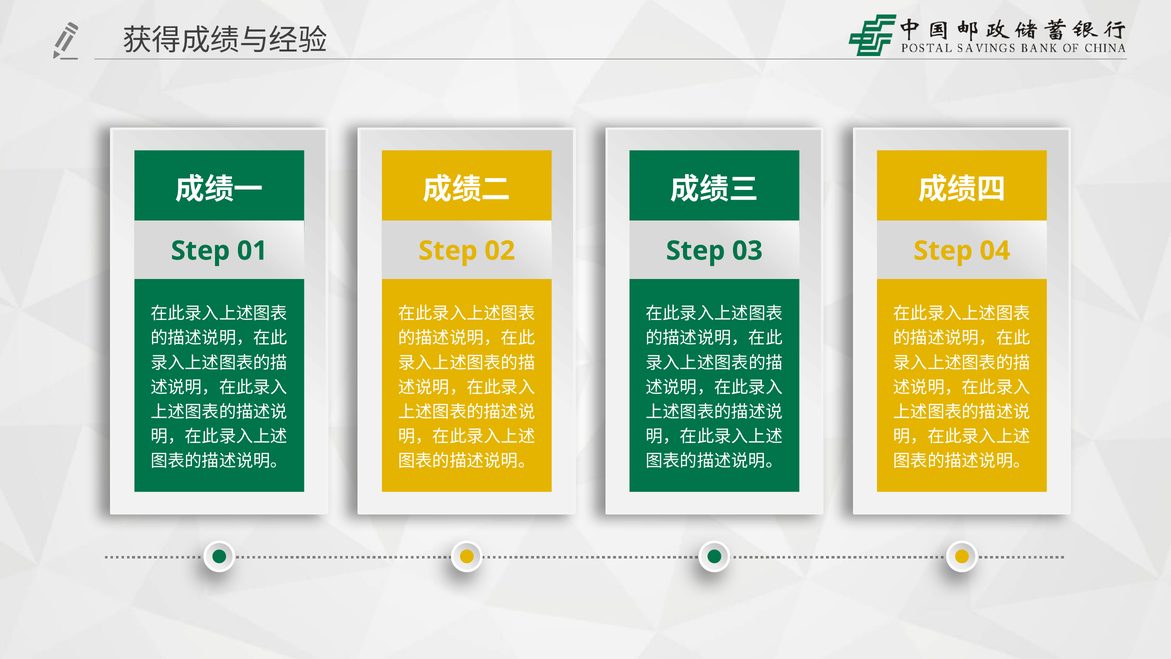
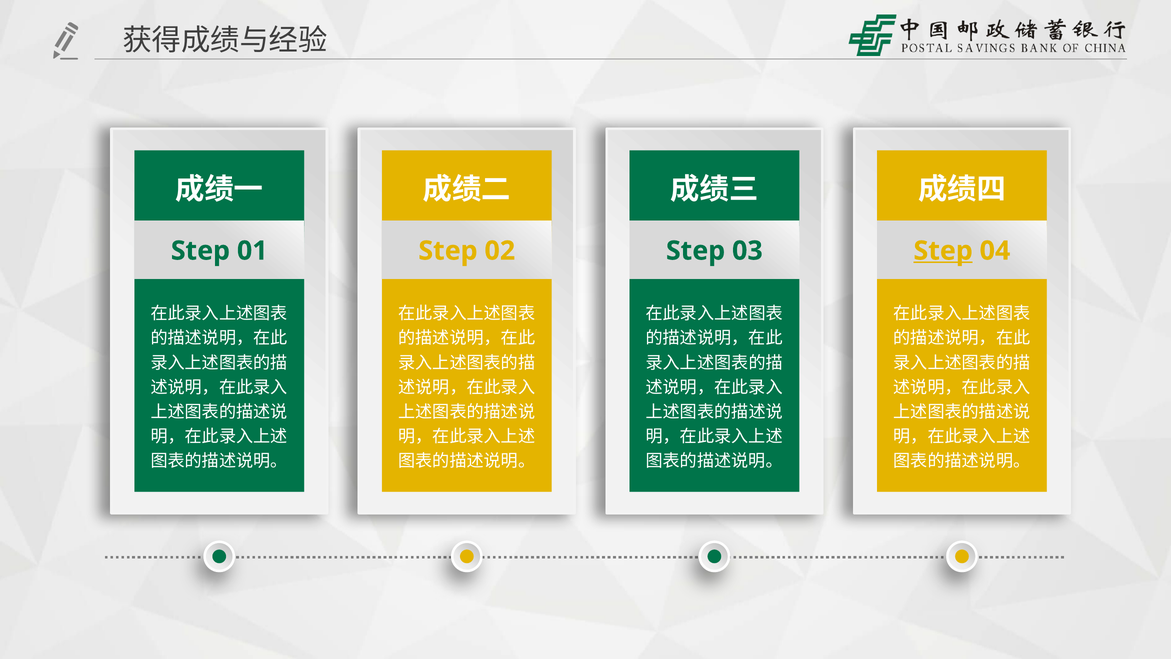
Step at (943, 251) underline: none -> present
